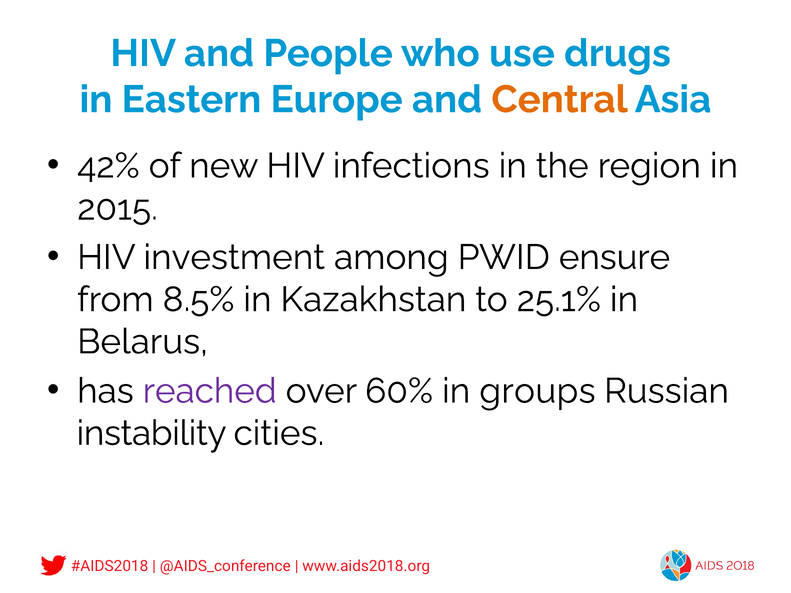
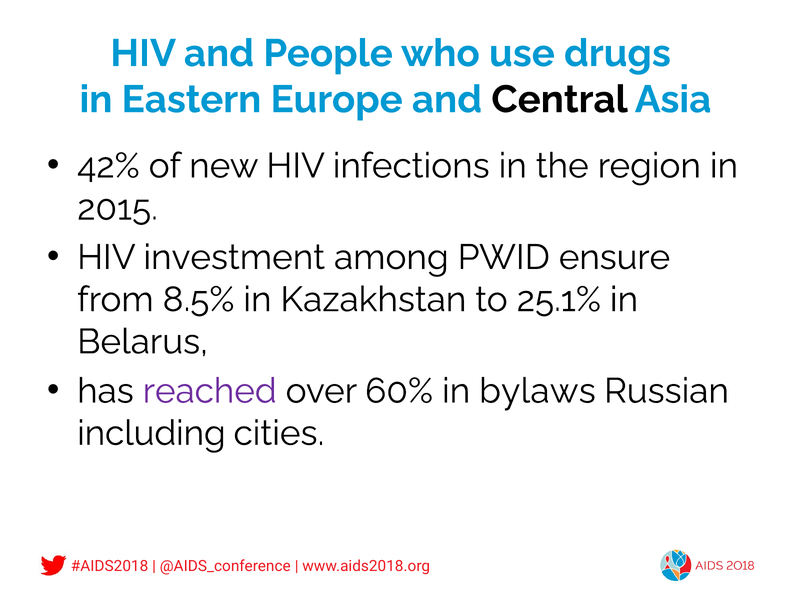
Central colour: orange -> black
groups: groups -> bylaws
instability: instability -> including
